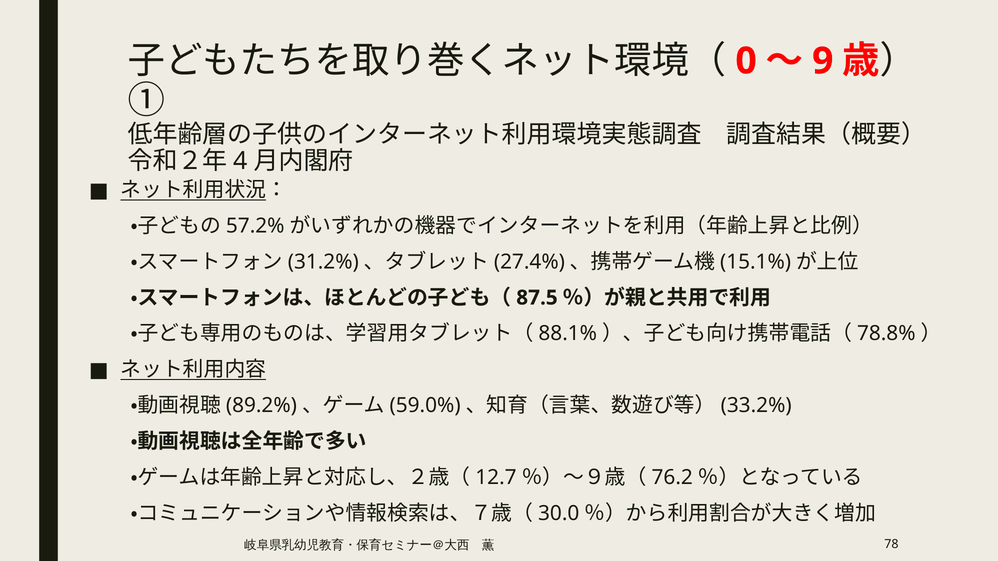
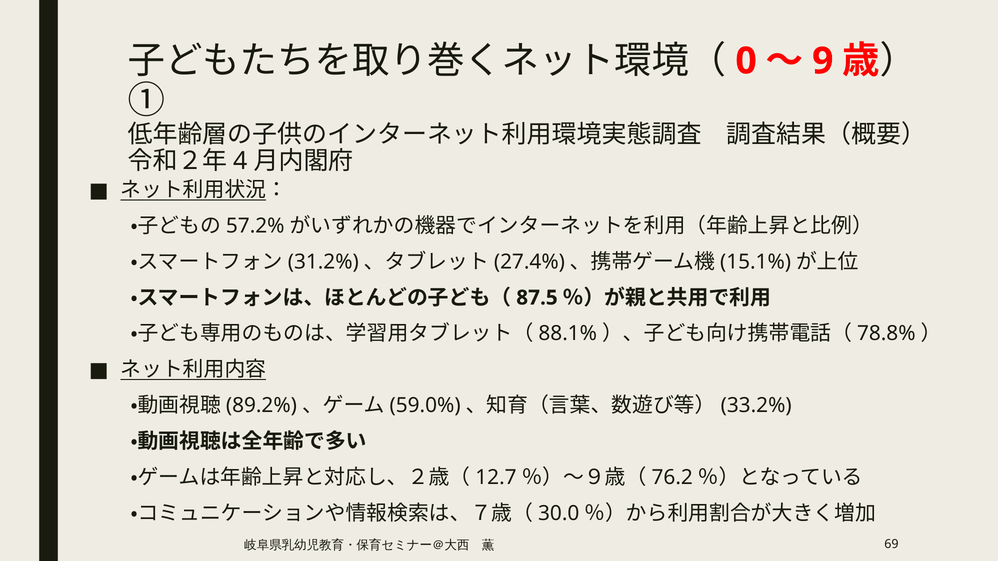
78: 78 -> 69
